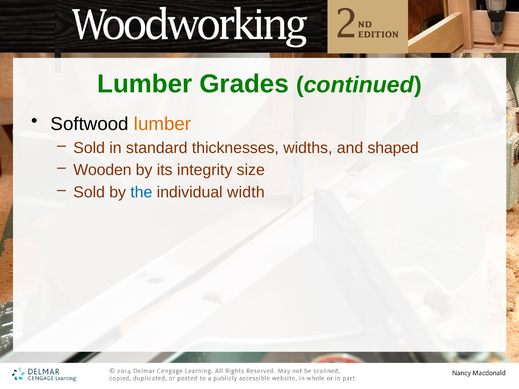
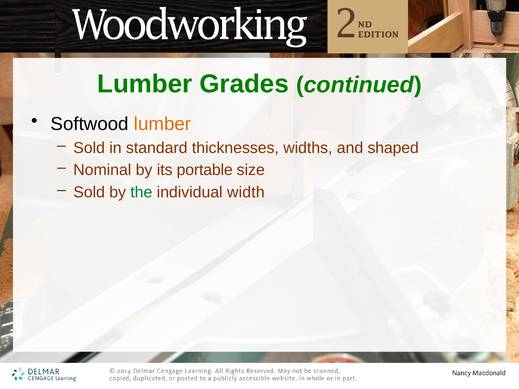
Wooden: Wooden -> Nominal
integrity: integrity -> portable
the colour: blue -> green
